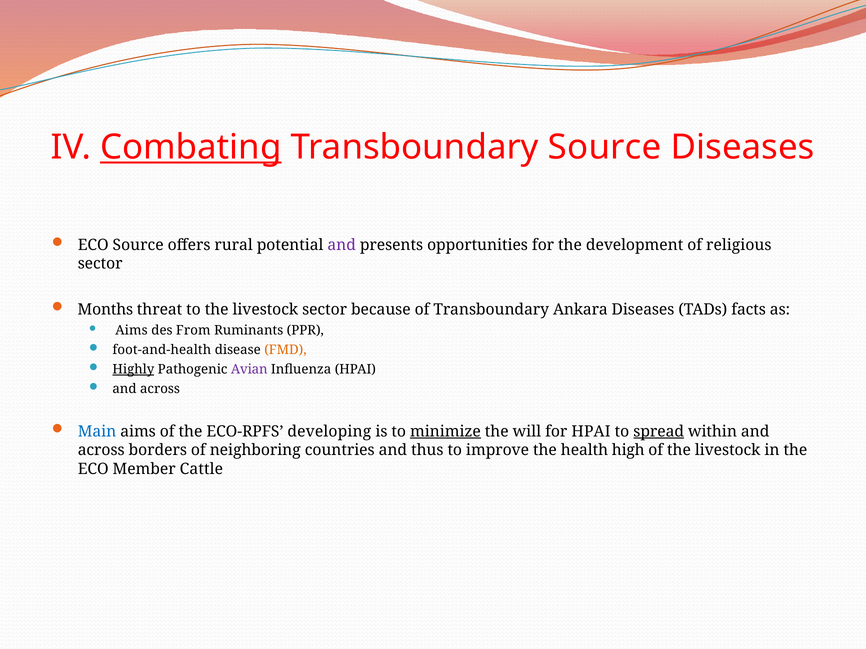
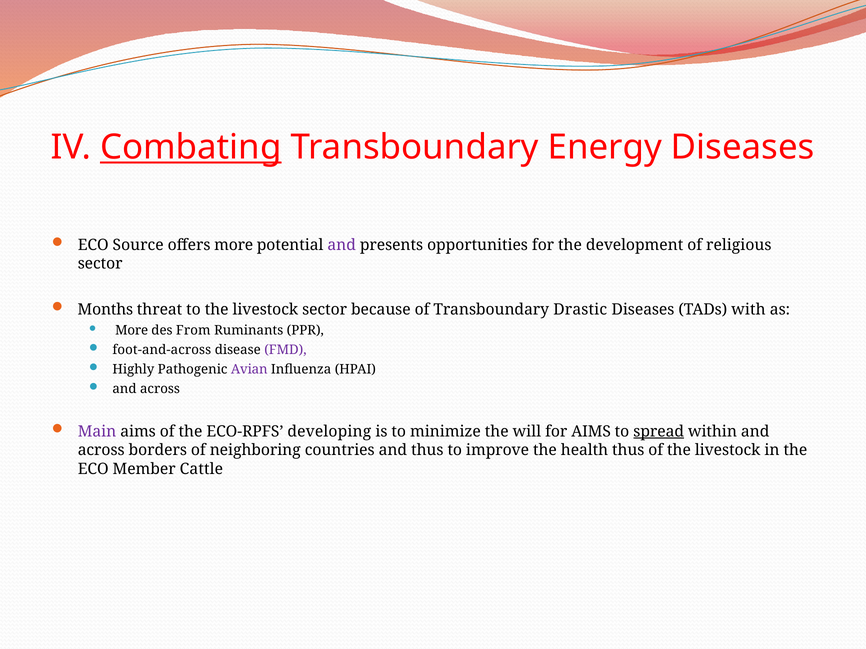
Transboundary Source: Source -> Energy
offers rural: rural -> more
Ankara: Ankara -> Drastic
facts: facts -> with
Aims at (131, 331): Aims -> More
foot-and-health: foot-and-health -> foot-and-across
FMD colour: orange -> purple
Highly underline: present -> none
Main colour: blue -> purple
minimize underline: present -> none
for HPAI: HPAI -> AIMS
health high: high -> thus
